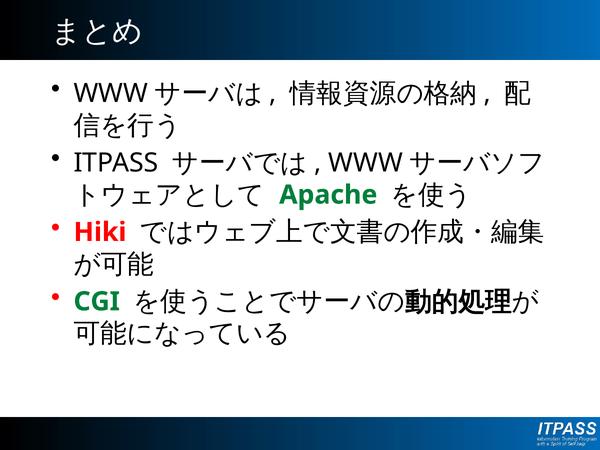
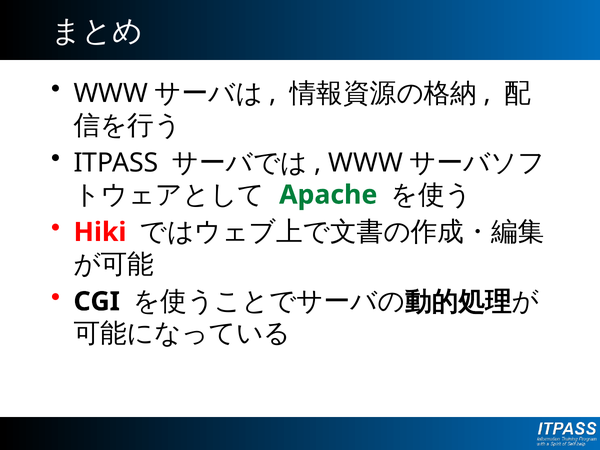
CGI colour: green -> black
